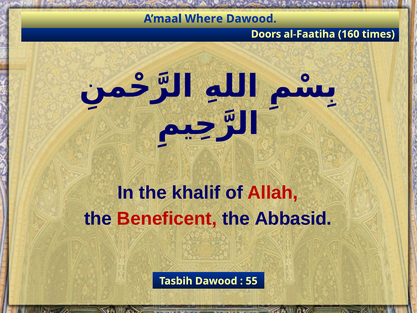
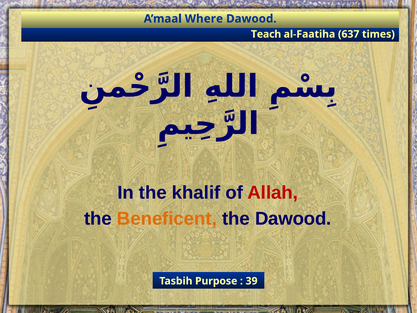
Doors: Doors -> Teach
160: 160 -> 637
Beneficent colour: red -> orange
the Abbasid: Abbasid -> Dawood
Tasbih Dawood: Dawood -> Purpose
55: 55 -> 39
